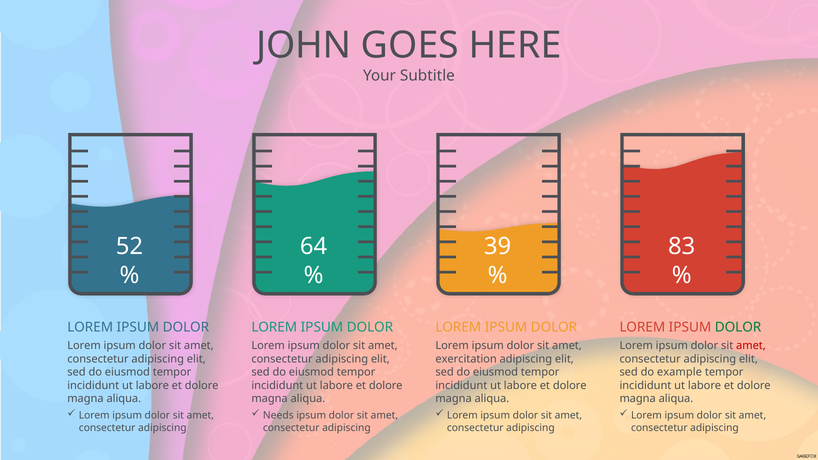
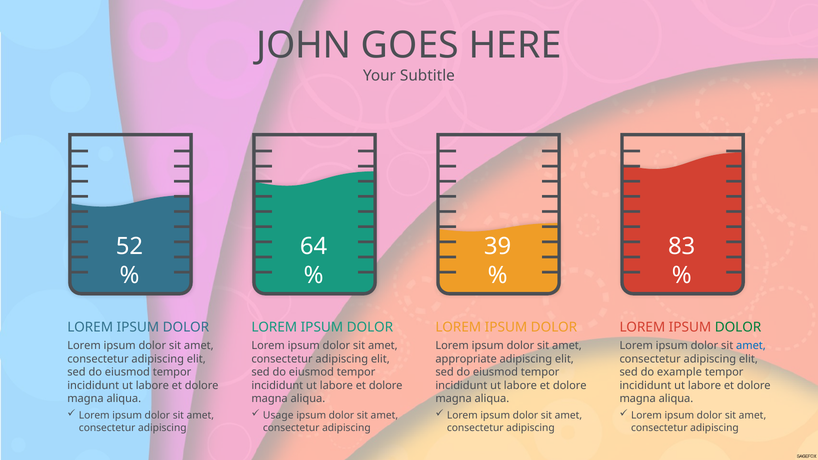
amet at (751, 346) colour: red -> blue
exercitation: exercitation -> appropriate
Needs: Needs -> Usage
